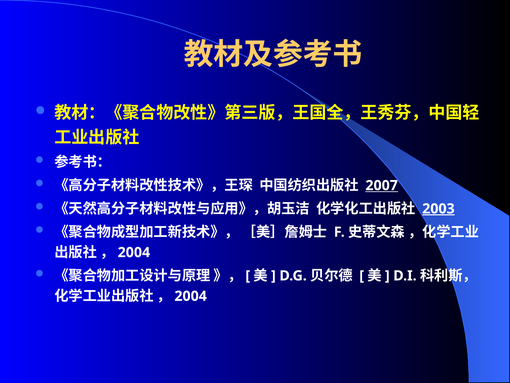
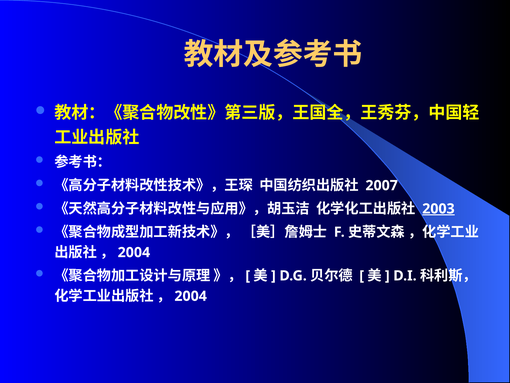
2007 underline: present -> none
